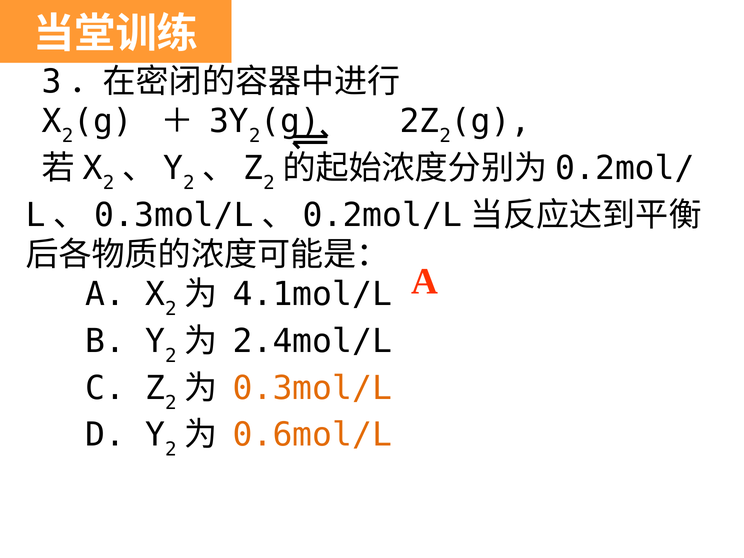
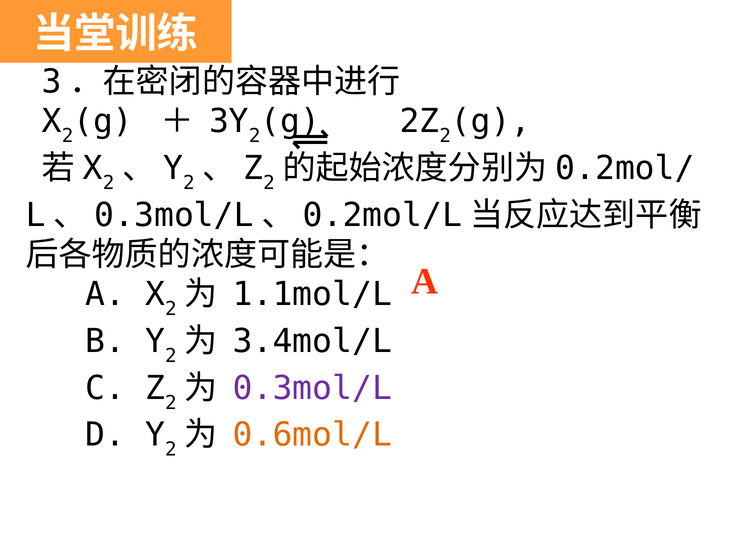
4.1mol/L: 4.1mol/L -> 1.1mol/L
2.4mol/L: 2.4mol/L -> 3.4mol/L
0.3mol/L colour: orange -> purple
